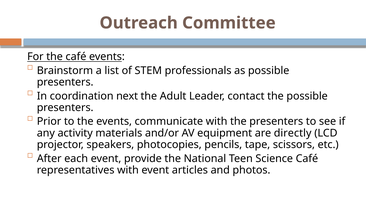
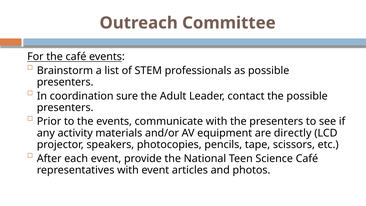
next: next -> sure
